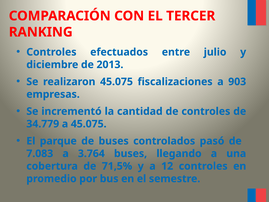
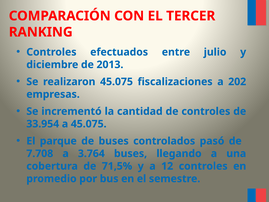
903: 903 -> 202
34.779: 34.779 -> 33.954
7.083: 7.083 -> 7.708
